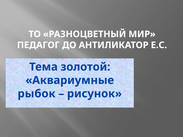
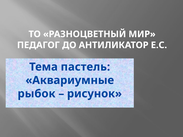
золотой: золотой -> пастель
